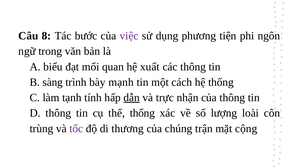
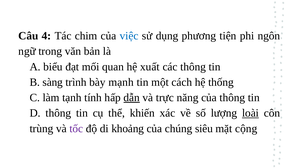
8: 8 -> 4
bước: bước -> chim
việc colour: purple -> blue
nhận: nhận -> năng
thể thống: thống -> khiến
loài underline: none -> present
thương: thương -> khoảng
trận: trận -> siêu
